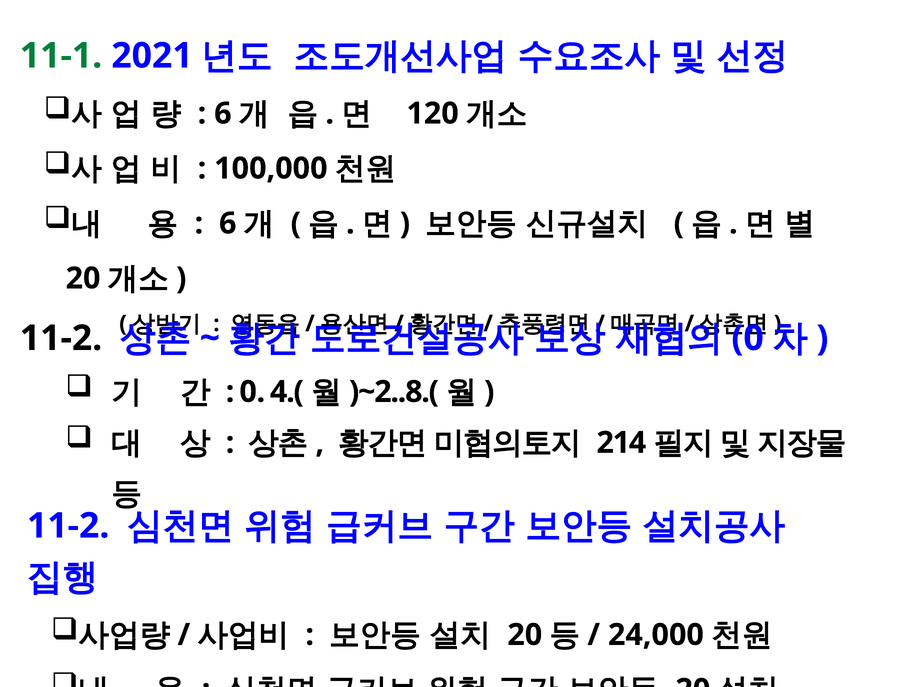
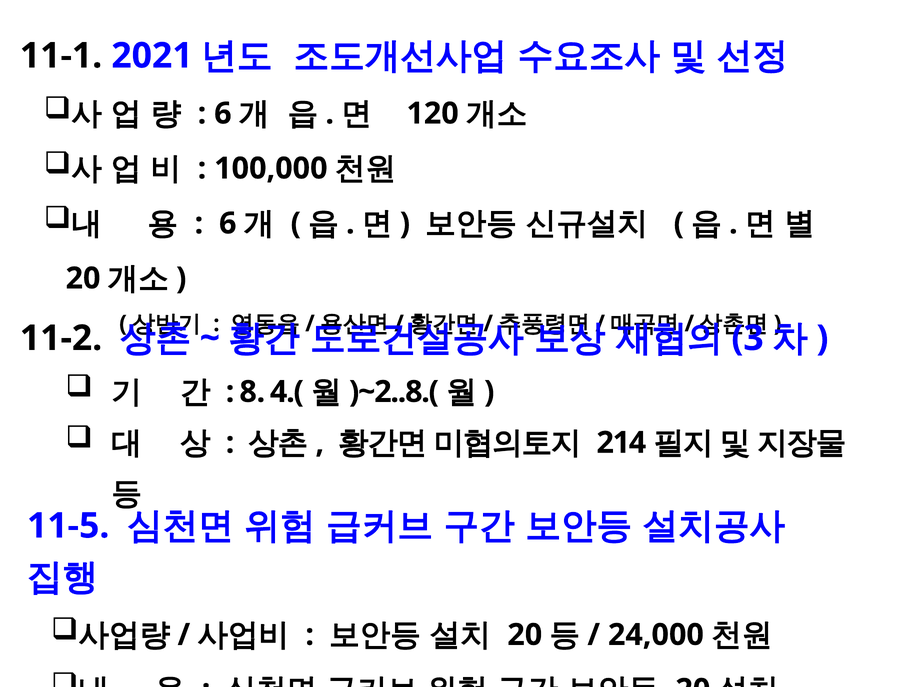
11-1 colour: green -> black
0 at (748, 338): 0 -> 3
0 at (252, 392): 0 -> 8
11-2 at (68, 526): 11-2 -> 11-5
